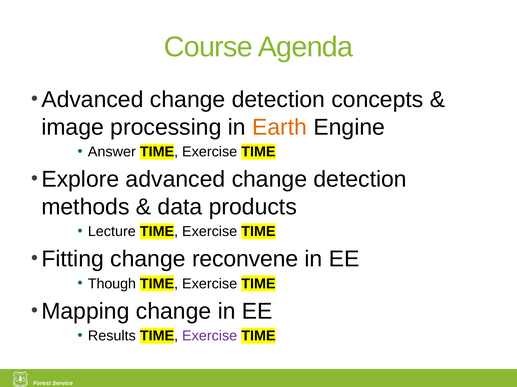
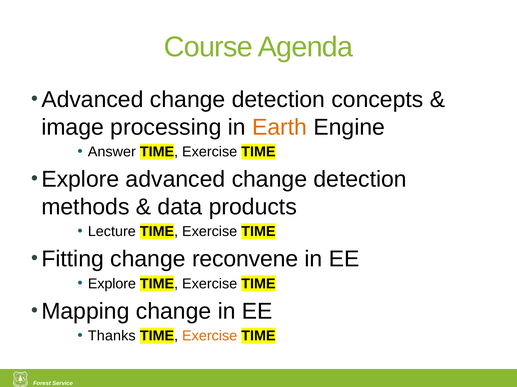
Though at (112, 284): Though -> Explore
Results: Results -> Thanks
Exercise at (210, 337) colour: purple -> orange
